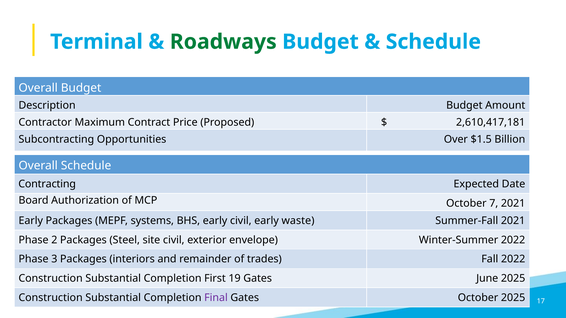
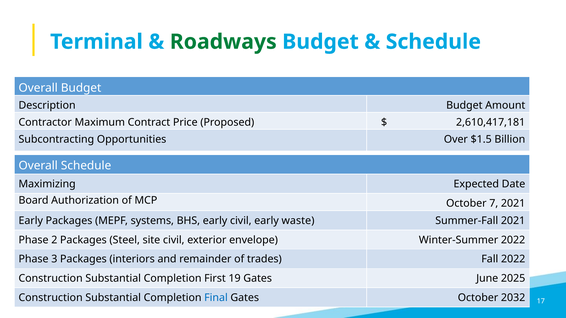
Contracting: Contracting -> Maximizing
Final colour: purple -> blue
October 2025: 2025 -> 2032
